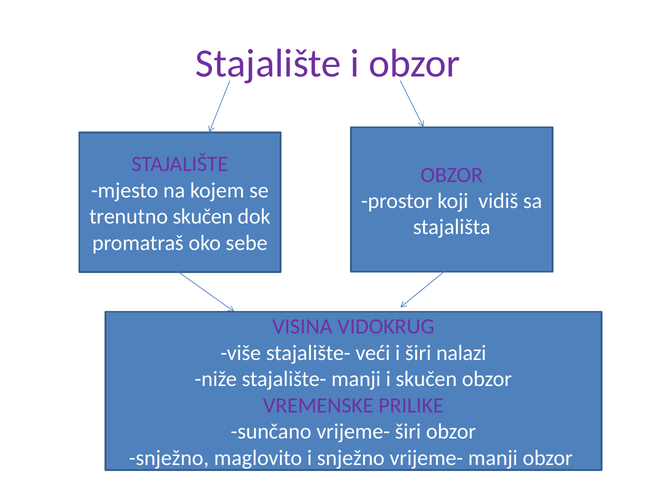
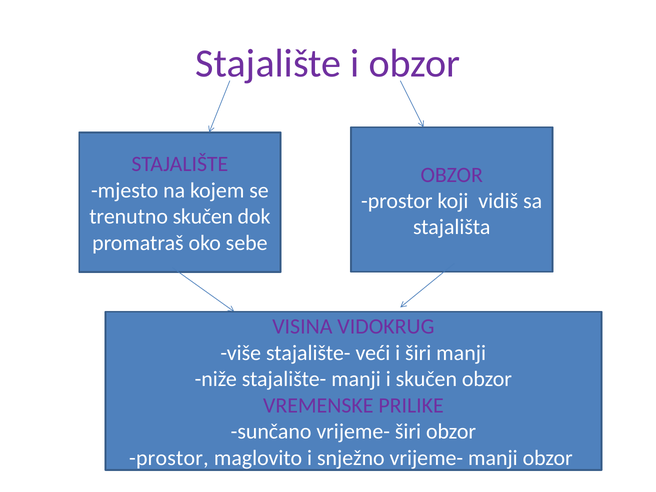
širi nalazi: nalazi -> manji
snježno at (169, 458): snježno -> prostor
